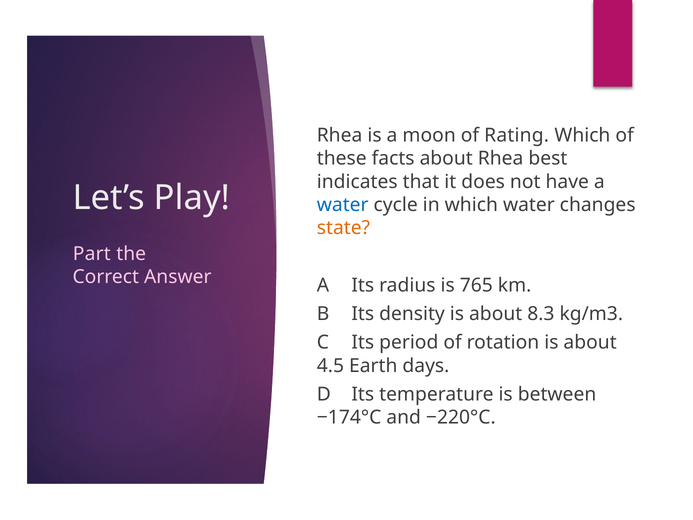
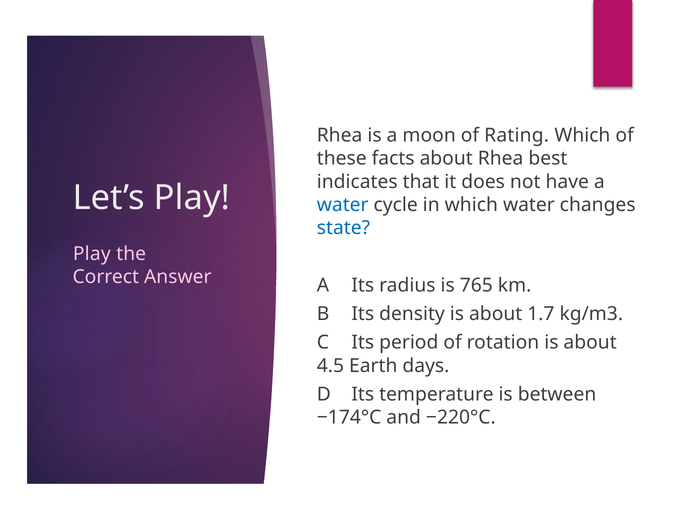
state colour: orange -> blue
Part at (92, 254): Part -> Play
8.3: 8.3 -> 1.7
